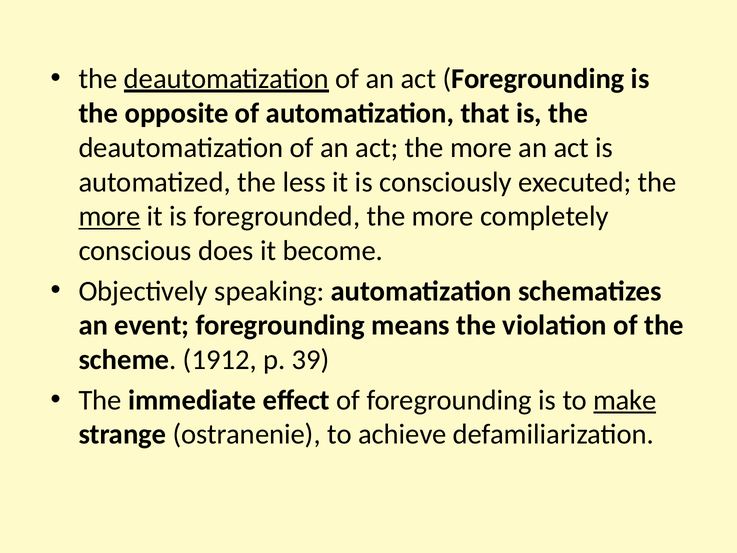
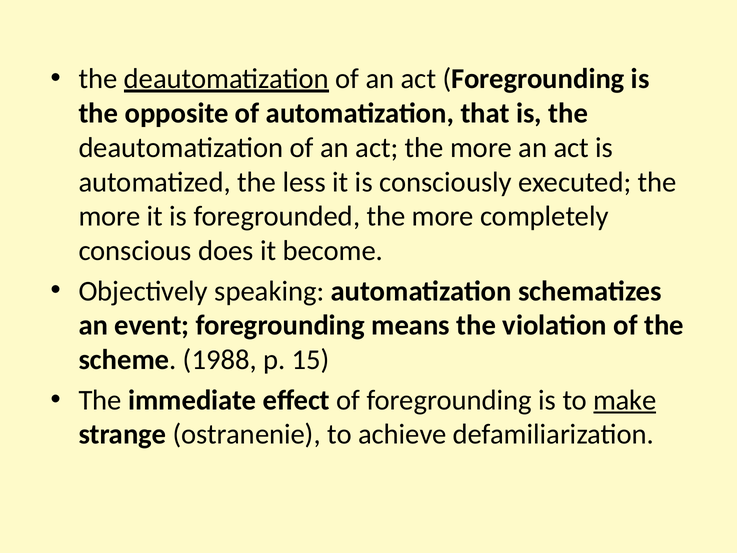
more at (109, 216) underline: present -> none
1912: 1912 -> 1988
39: 39 -> 15
